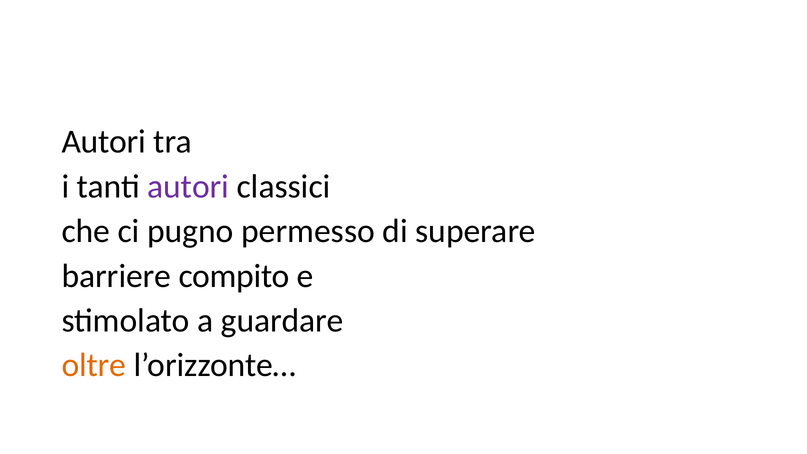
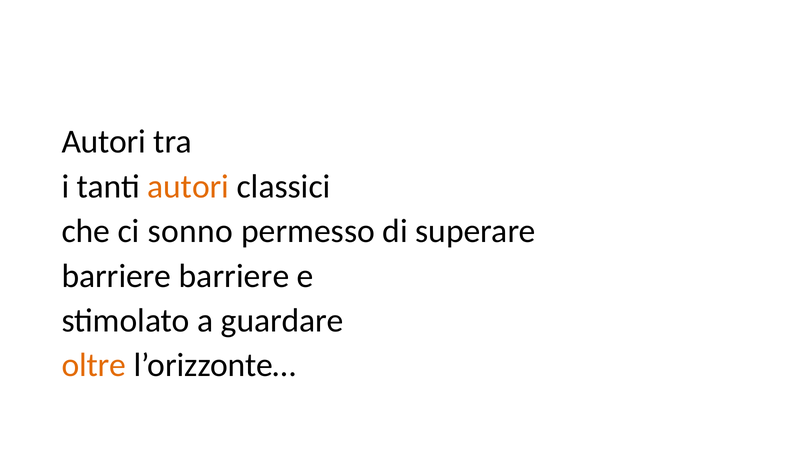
autori at (188, 186) colour: purple -> orange
pugno: pugno -> sonno
barriere compito: compito -> barriere
